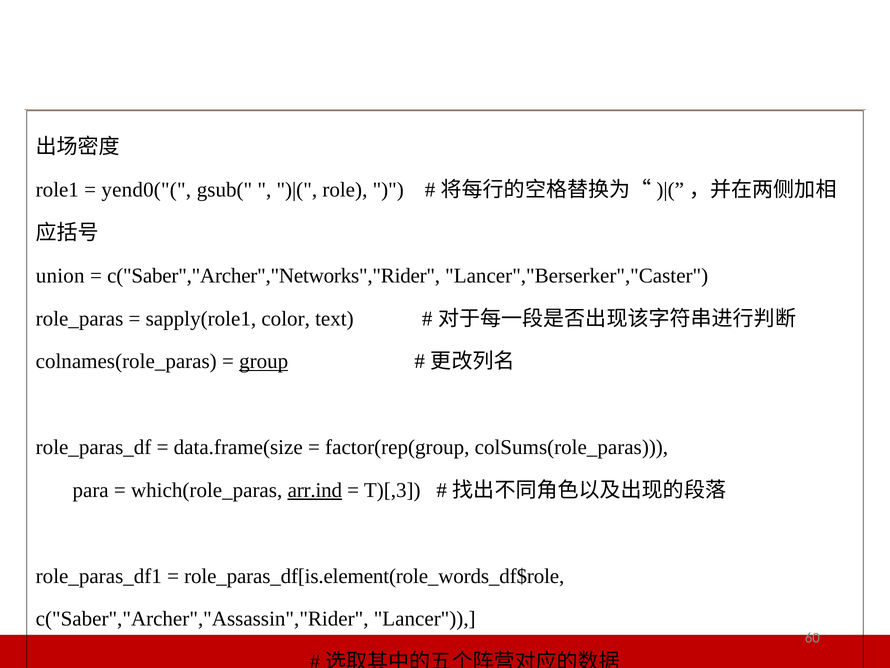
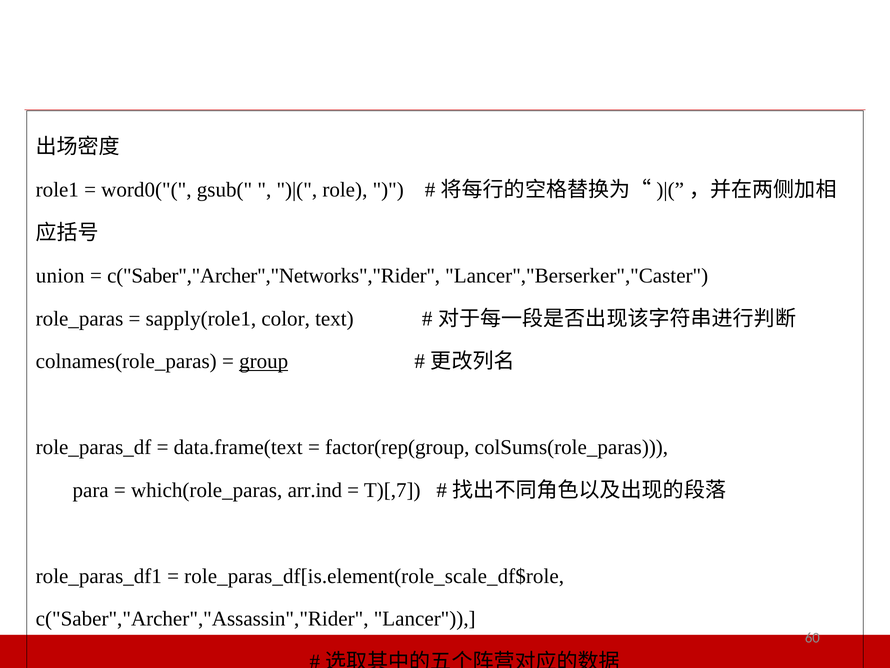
yend0("(: yend0("( -> word0("(
data.frame(size: data.frame(size -> data.frame(text
arr.ind underline: present -> none
T)[,3: T)[,3 -> T)[,7
role_paras_df[is.element(role_words_df$role: role_paras_df[is.element(role_words_df$role -> role_paras_df[is.element(role_scale_df$role
